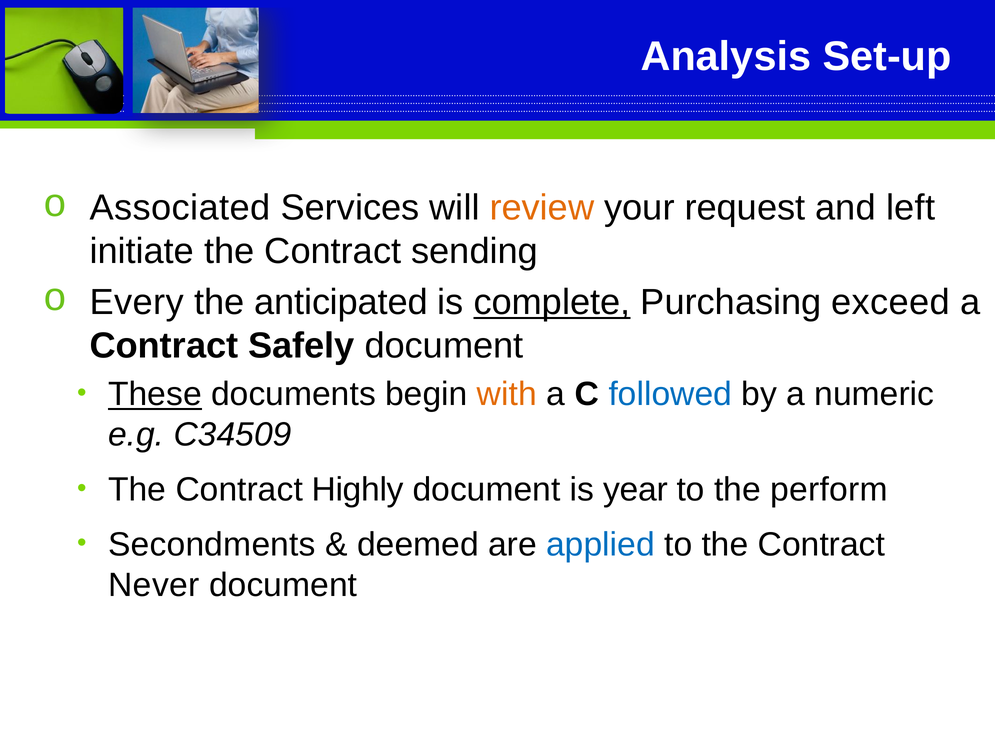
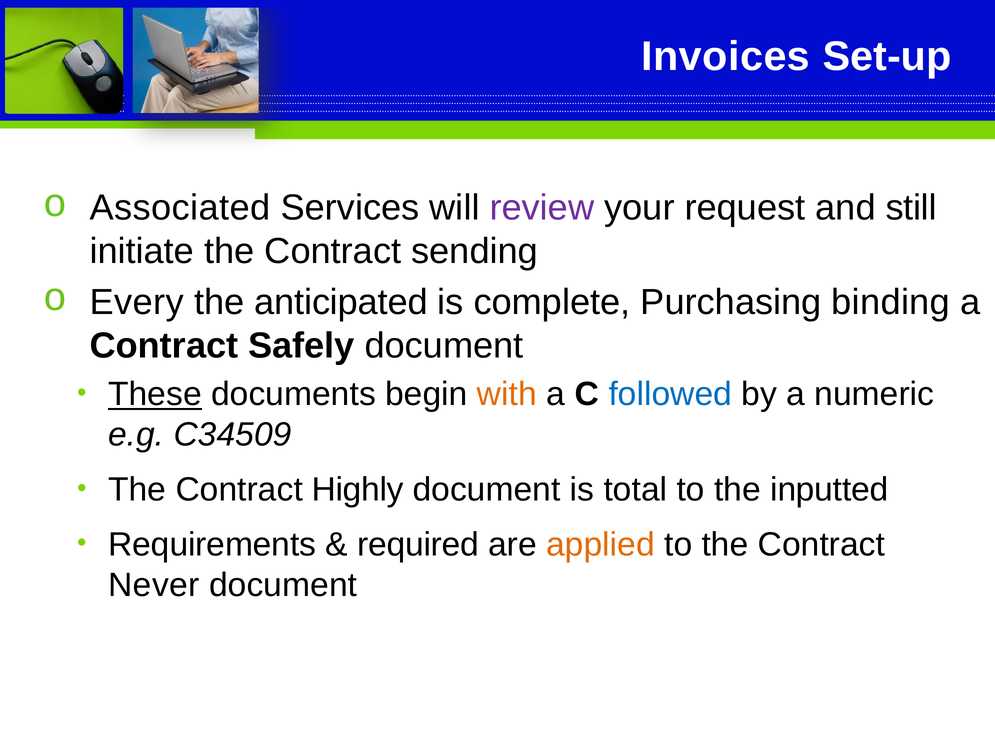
Analysis: Analysis -> Invoices
review colour: orange -> purple
left: left -> still
complete underline: present -> none
exceed: exceed -> binding
year: year -> total
perform: perform -> inputted
Secondments: Secondments -> Requirements
deemed: deemed -> required
applied colour: blue -> orange
